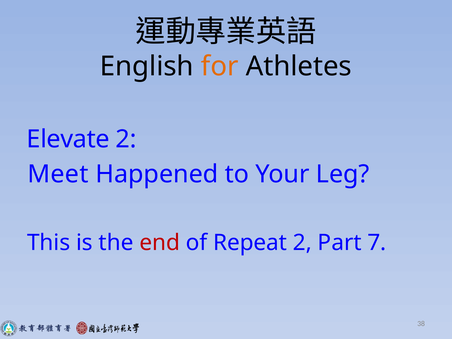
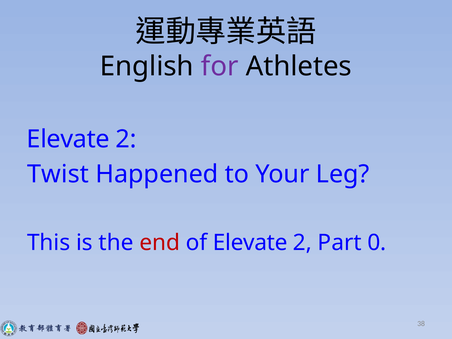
for colour: orange -> purple
Meet: Meet -> Twist
of Repeat: Repeat -> Elevate
7: 7 -> 0
